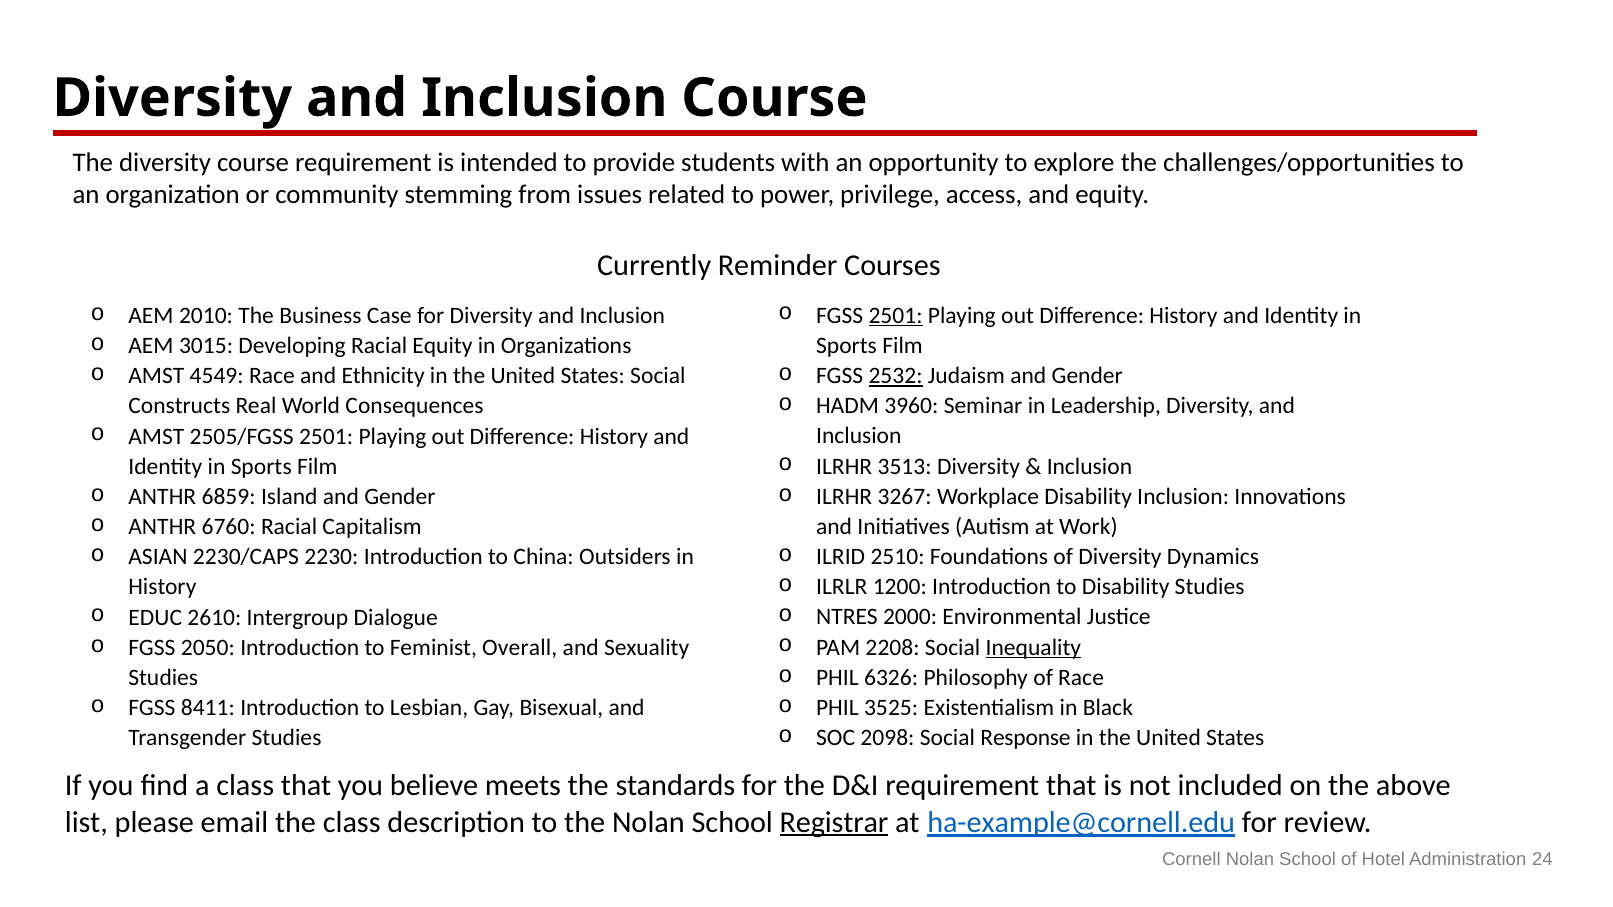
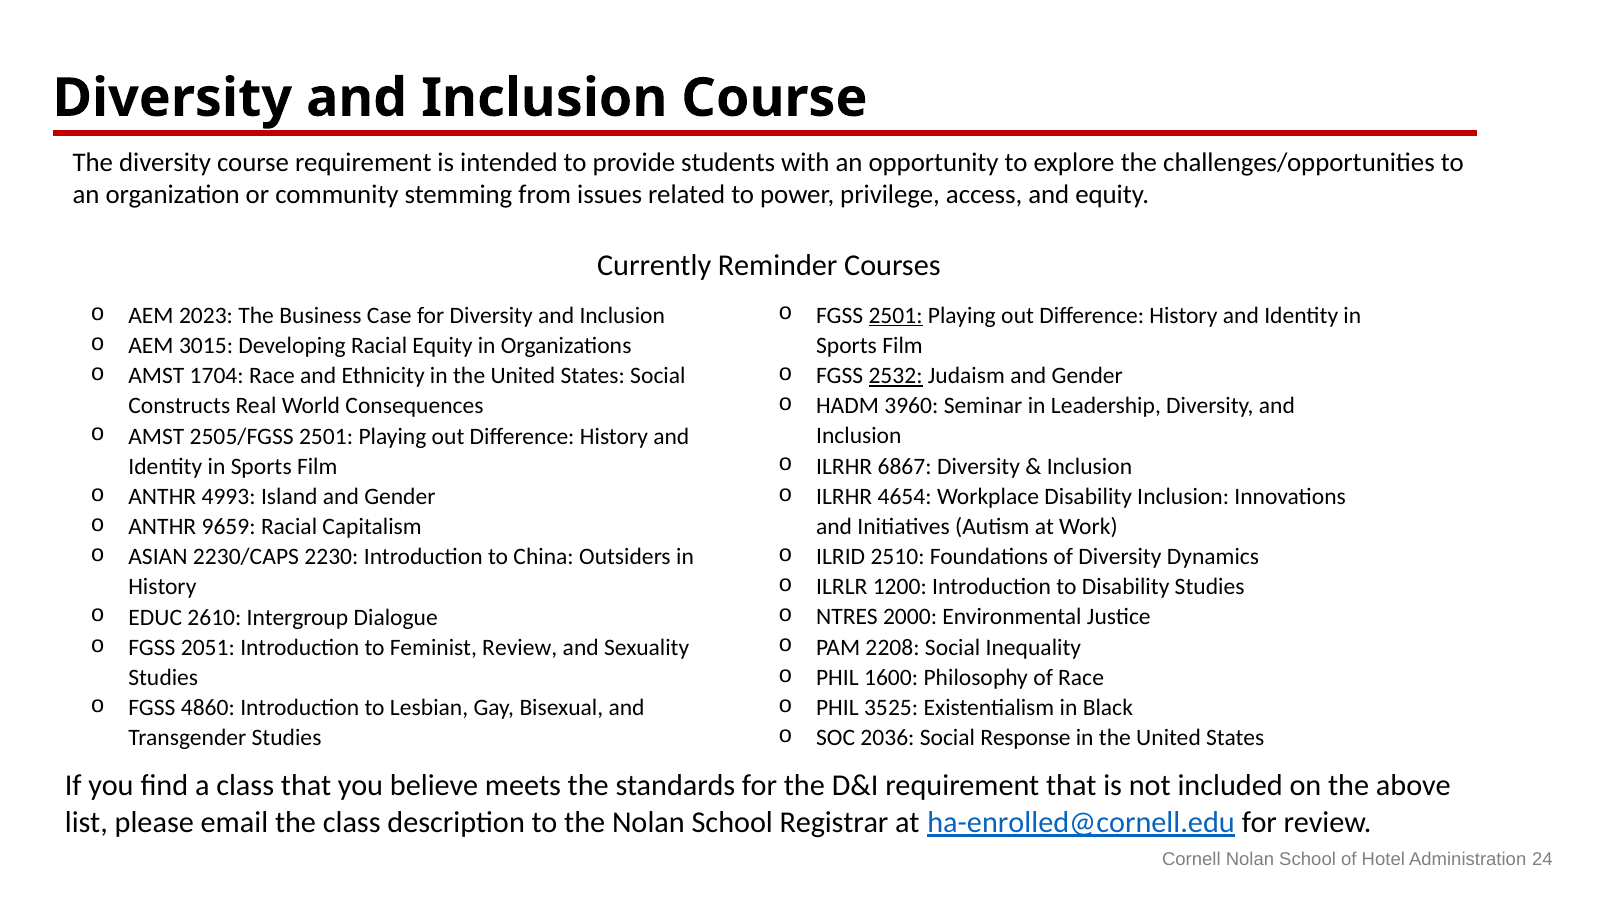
2010: 2010 -> 2023
4549: 4549 -> 1704
3513: 3513 -> 6867
3267: 3267 -> 4654
6859: 6859 -> 4993
6760: 6760 -> 9659
Inequality underline: present -> none
2050: 2050 -> 2051
Feminist Overall: Overall -> Review
6326: 6326 -> 1600
8411: 8411 -> 4860
2098: 2098 -> 2036
Registrar underline: present -> none
ha-example@cornell.edu: ha-example@cornell.edu -> ha-enrolled@cornell.edu
